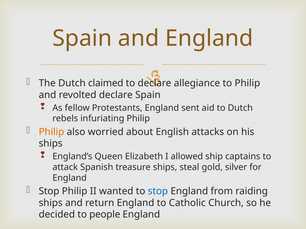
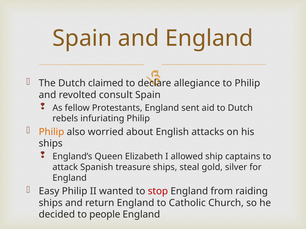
revolted declare: declare -> consult
Stop at (49, 192): Stop -> Easy
stop at (158, 192) colour: blue -> red
